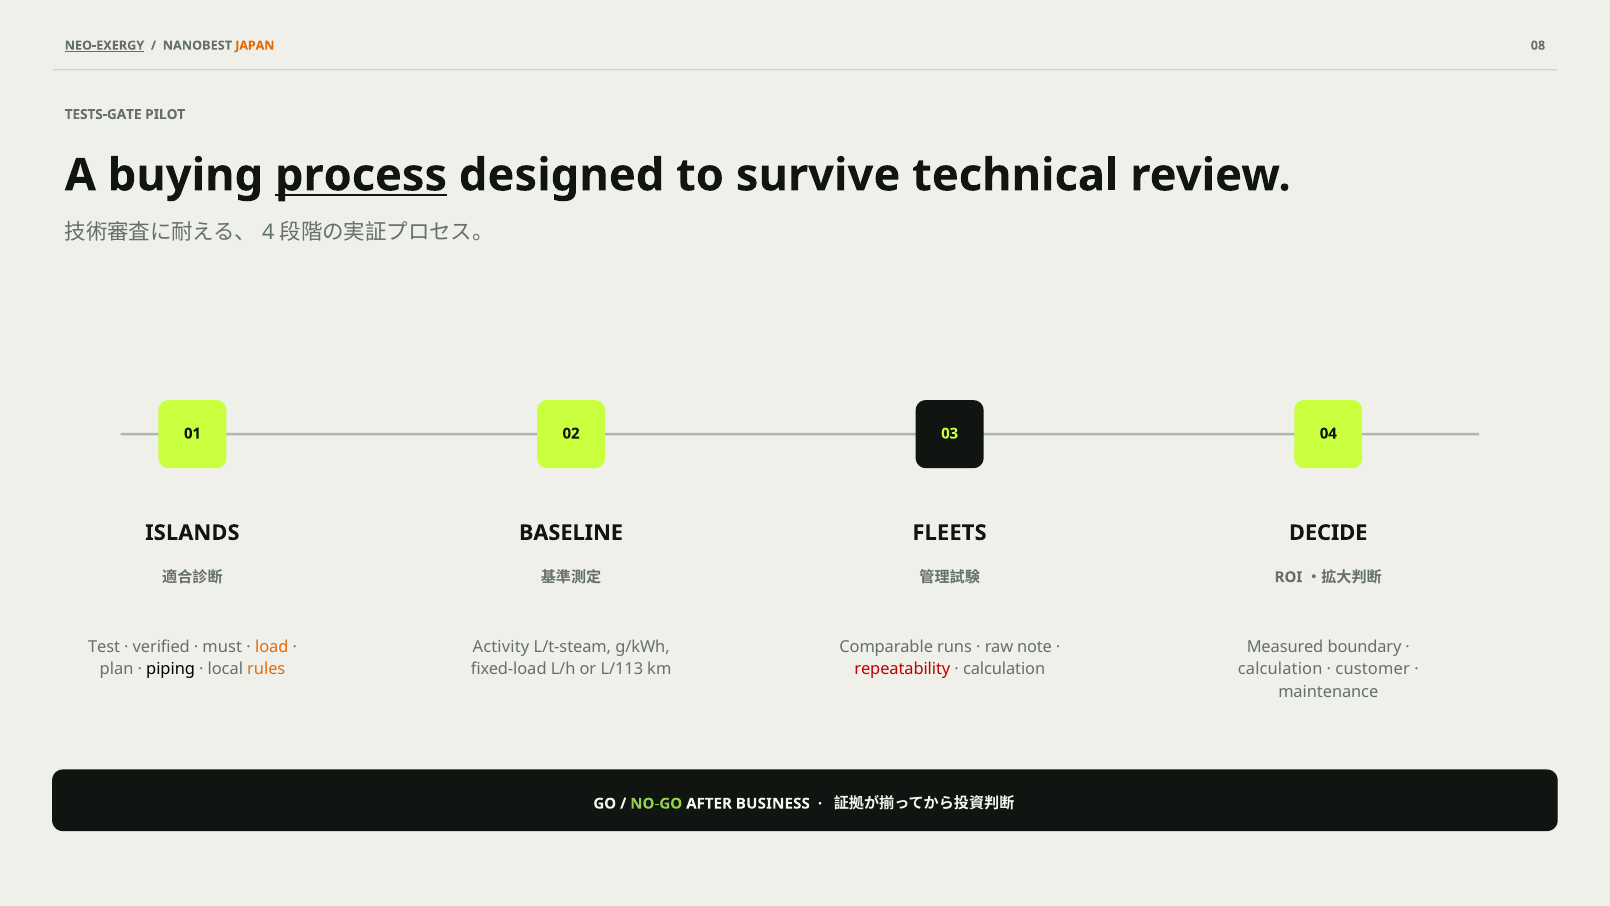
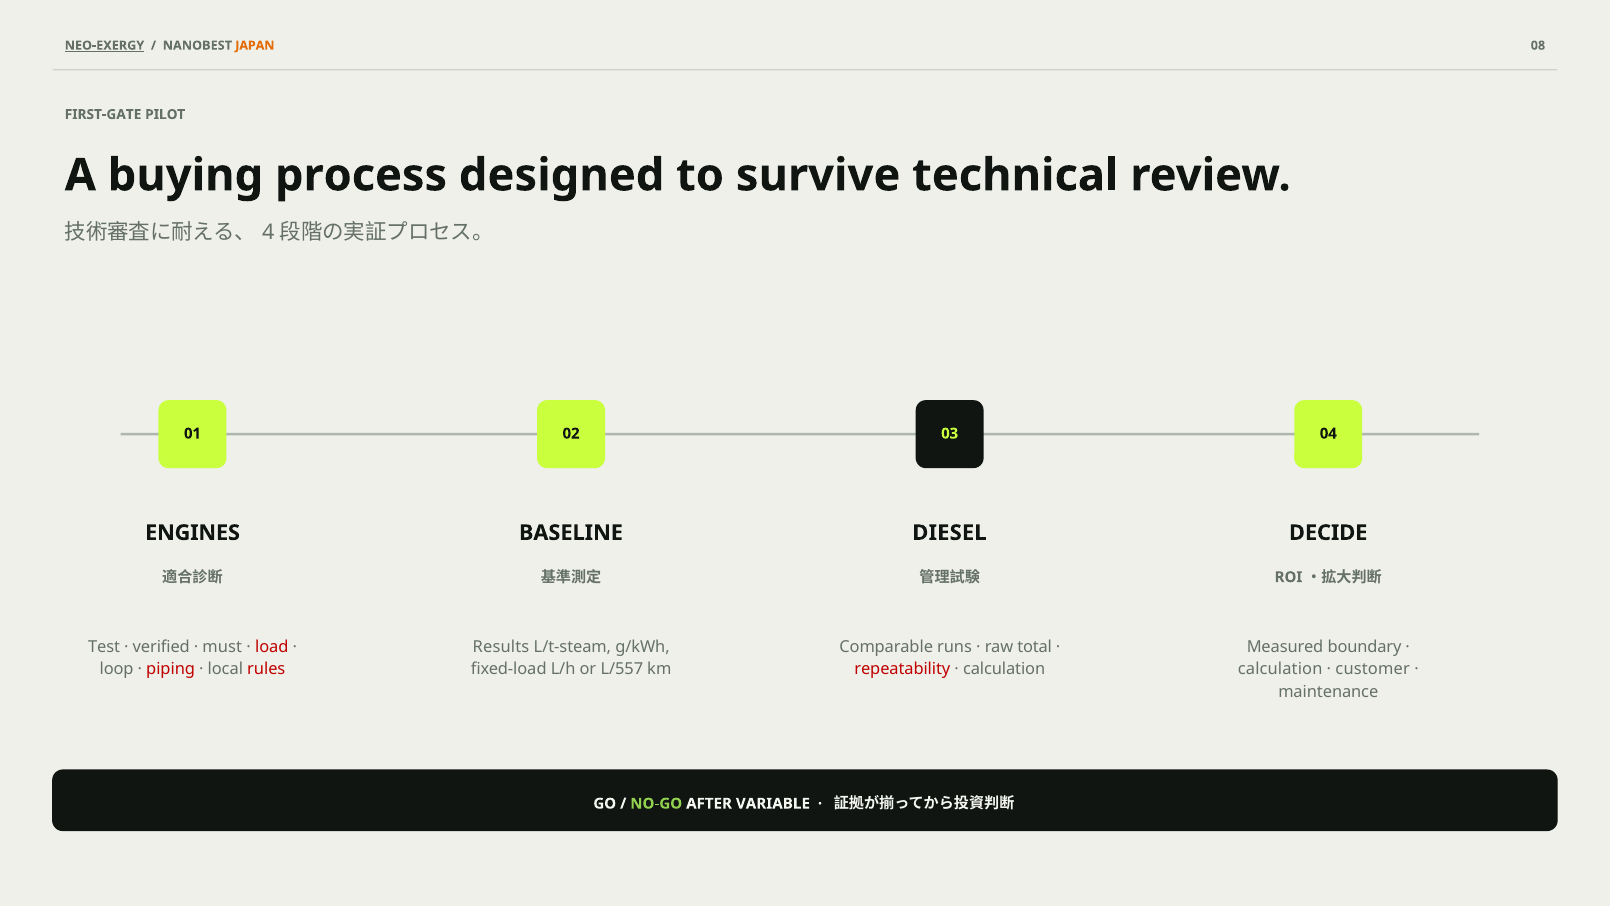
TESTS-GATE: TESTS-GATE -> FIRST-GATE
process underline: present -> none
ISLANDS: ISLANDS -> ENGINES
FLEETS: FLEETS -> DIESEL
load colour: orange -> red
Activity: Activity -> Results
note: note -> total
plan: plan -> loop
piping colour: black -> red
rules colour: orange -> red
L/113: L/113 -> L/557
BUSINESS: BUSINESS -> VARIABLE
